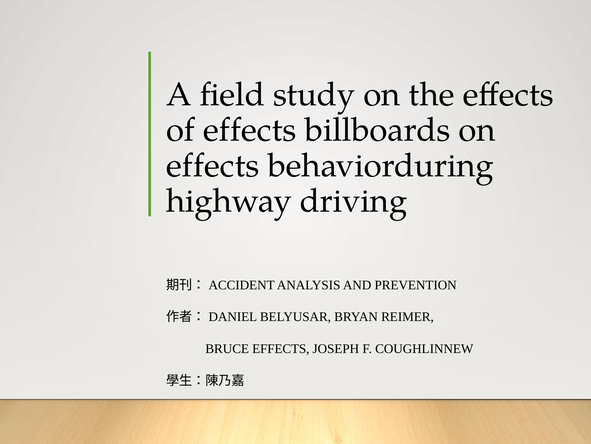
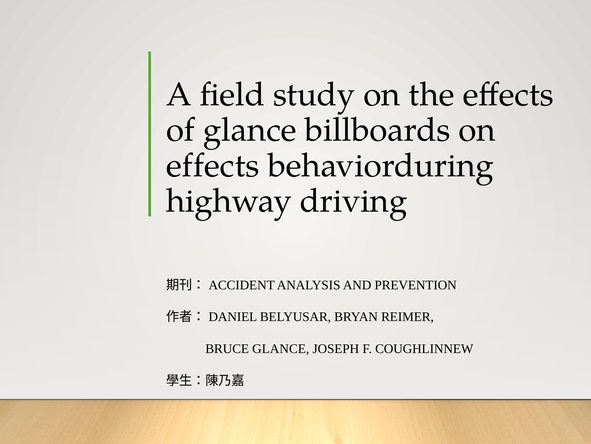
of effects: effects -> glance
BRUCE EFFECTS: EFFECTS -> GLANCE
